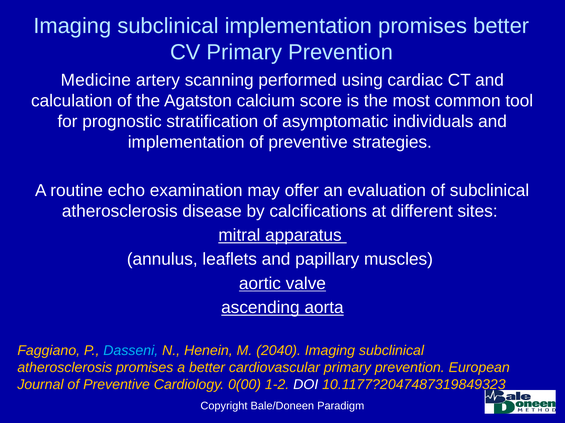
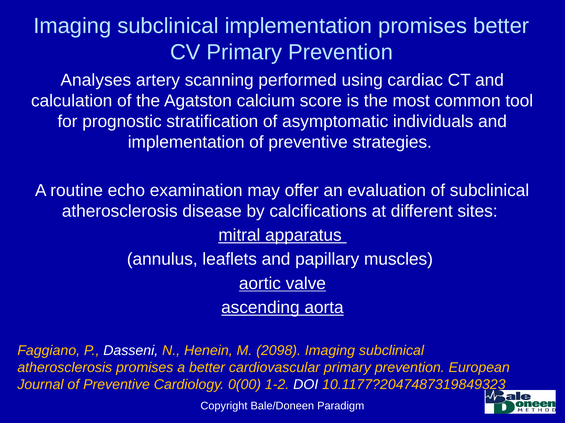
Medicine: Medicine -> Analyses
Dasseni colour: light blue -> white
2040: 2040 -> 2098
